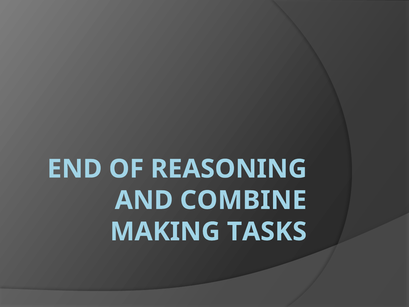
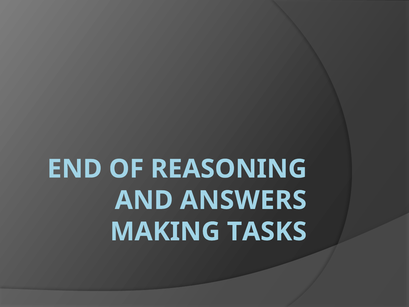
COMBINE: COMBINE -> ANSWERS
